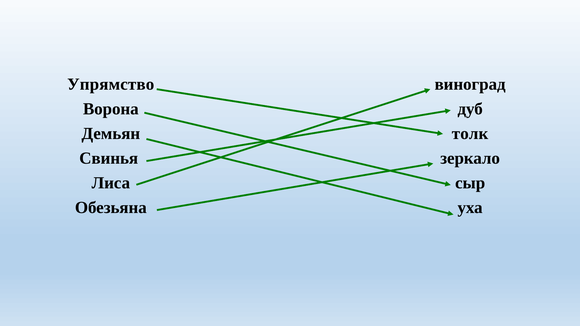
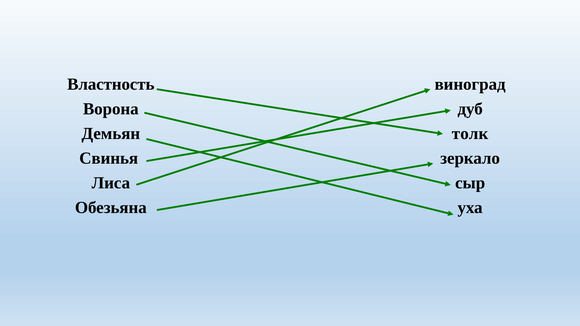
Упрямство: Упрямство -> Властность
